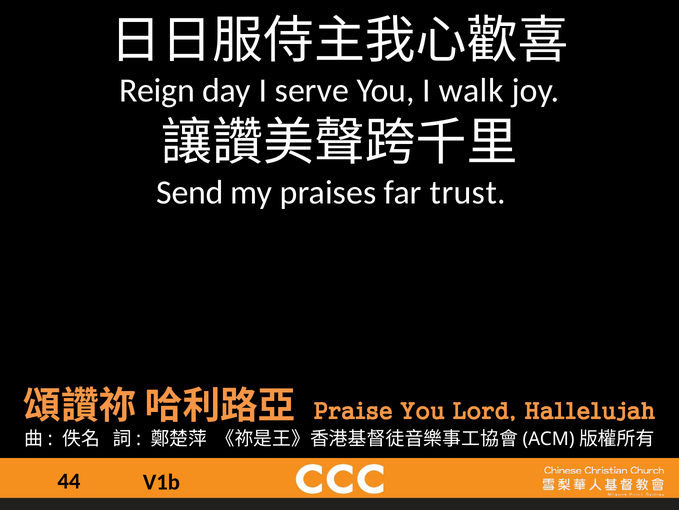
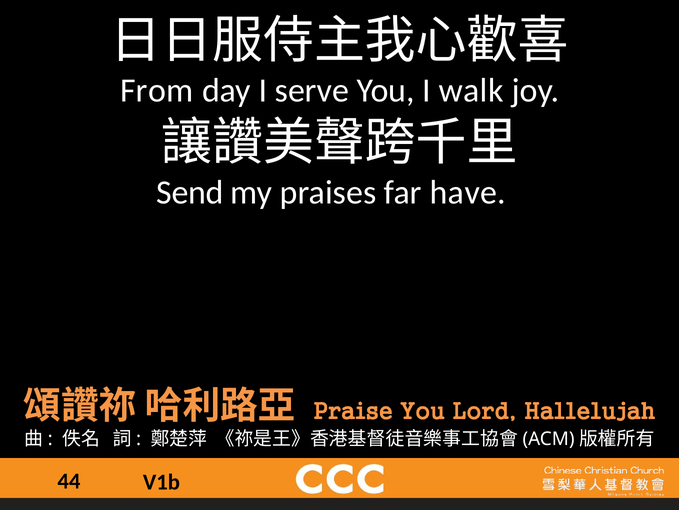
Reign: Reign -> From
trust: trust -> have
